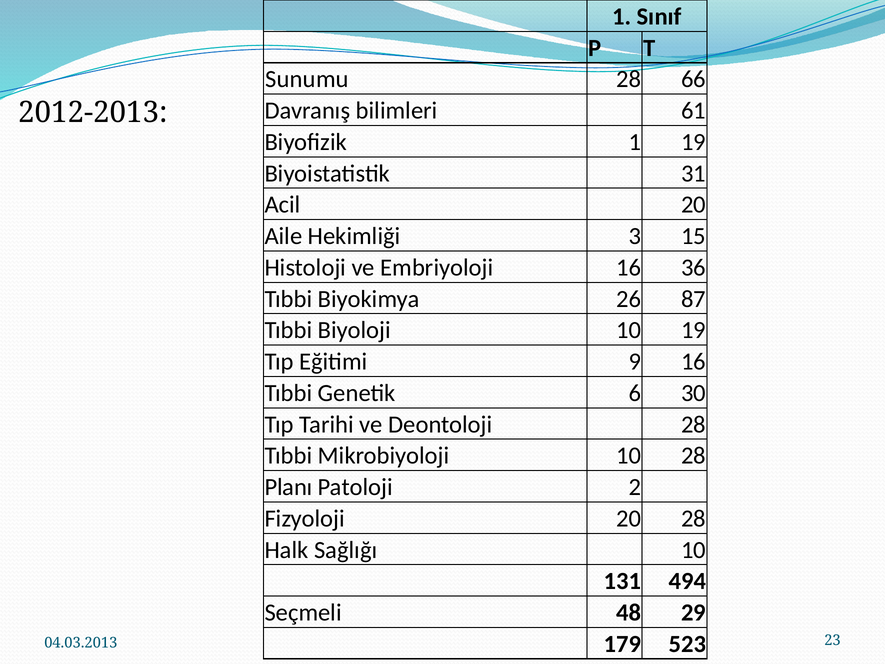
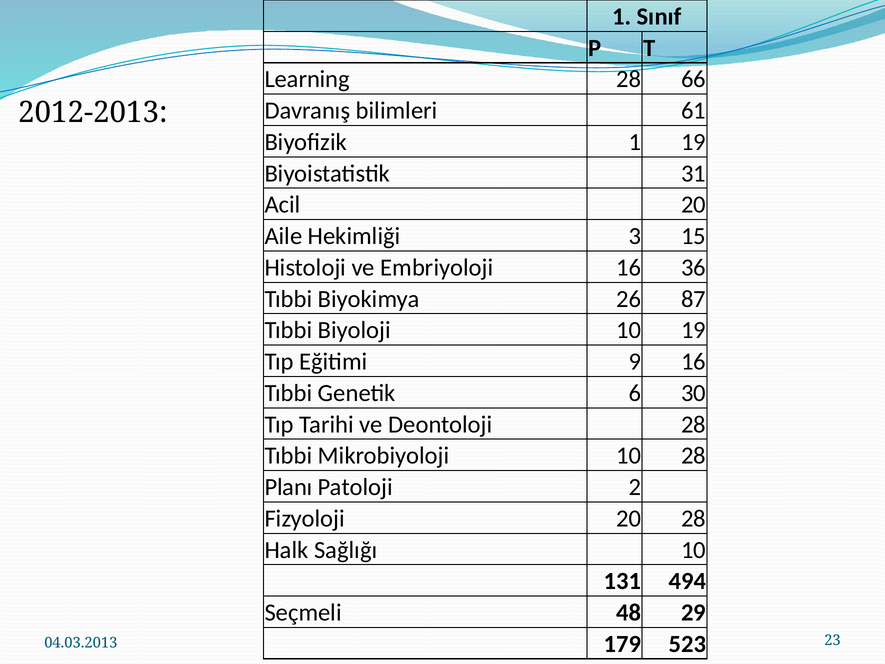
Sunumu: Sunumu -> Learning
